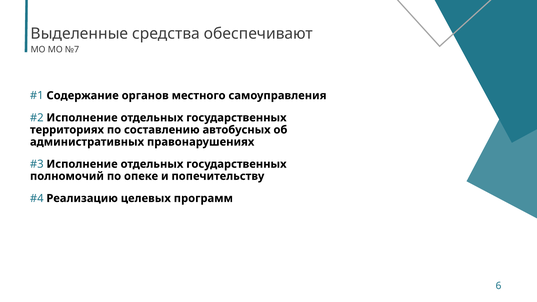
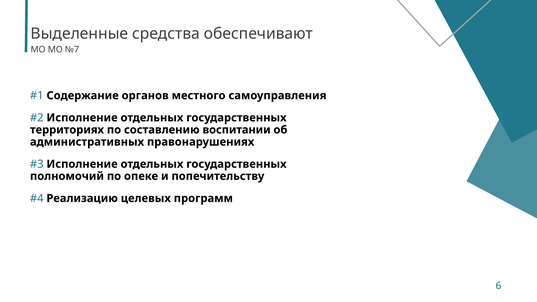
автобусных: автобусных -> воспитании
